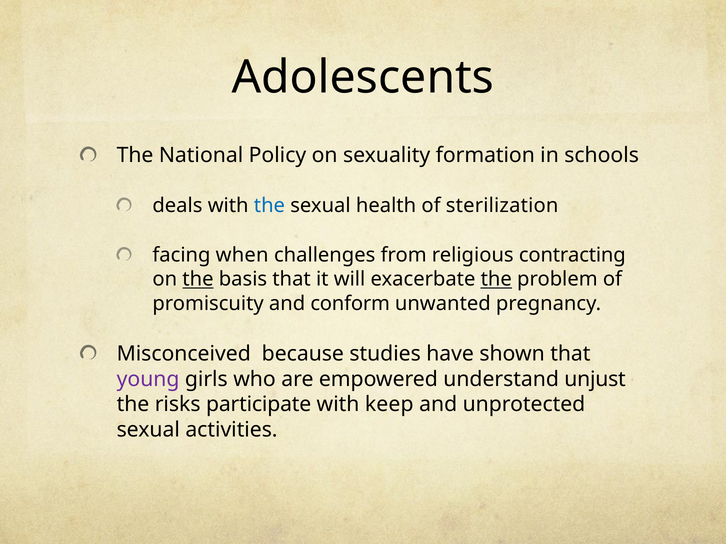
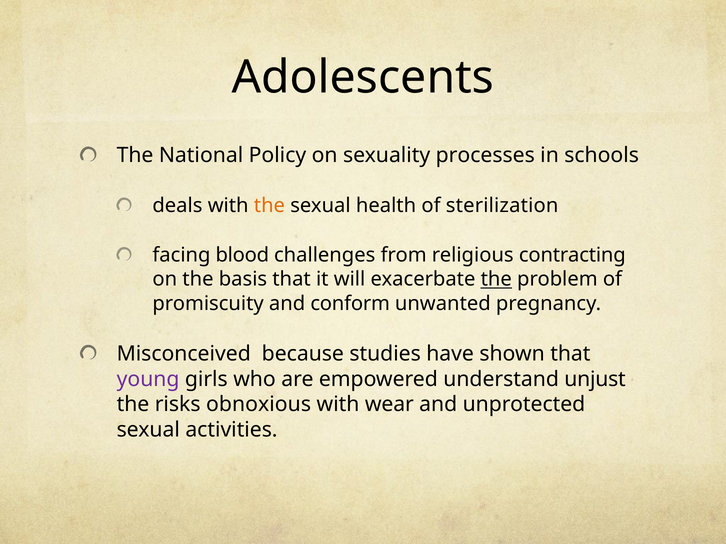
formation: formation -> processes
the at (269, 206) colour: blue -> orange
when: when -> blood
the at (198, 280) underline: present -> none
participate: participate -> obnoxious
keep: keep -> wear
